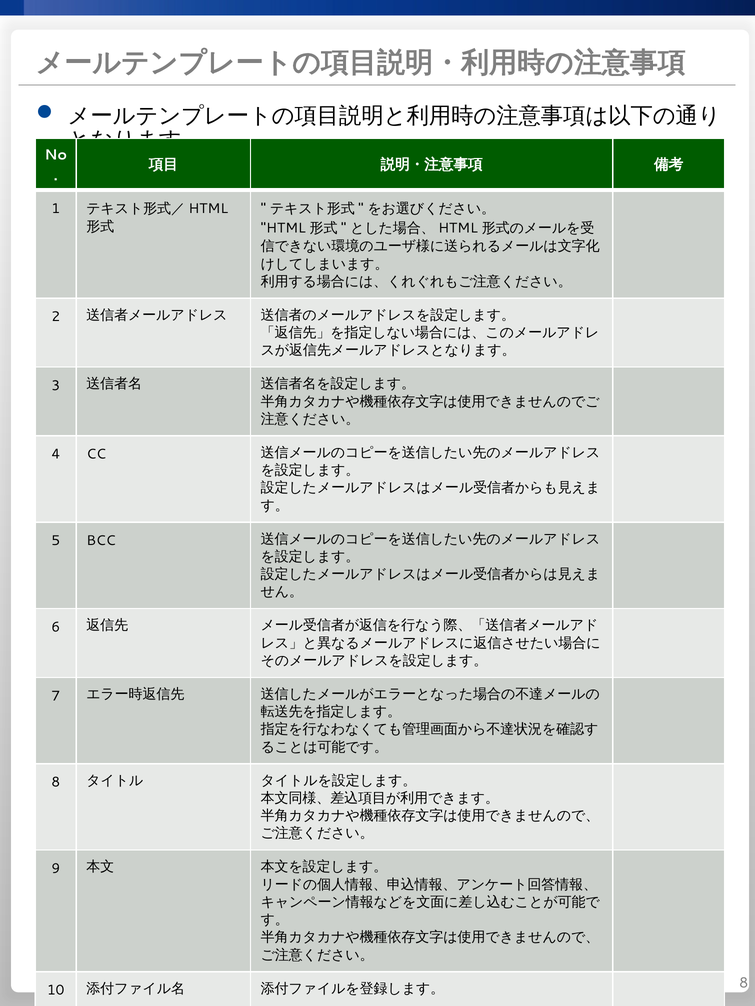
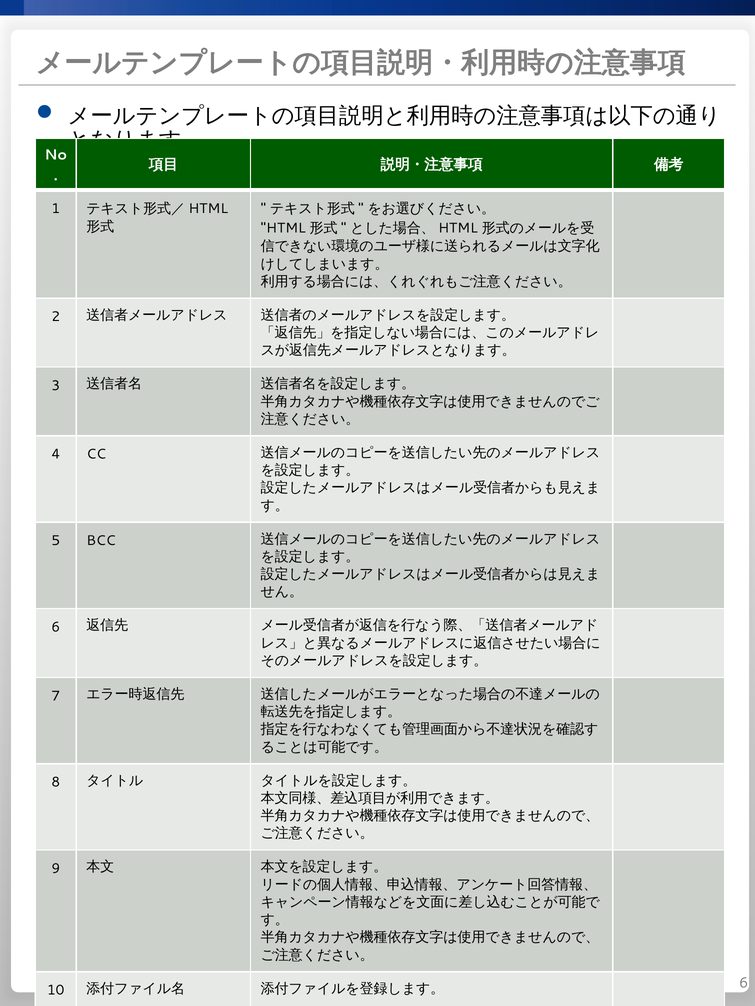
8 at (744, 983): 8 -> 6
